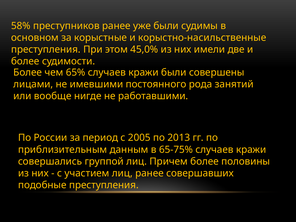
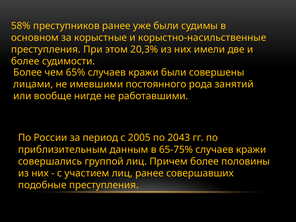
45,0%: 45,0% -> 20,3%
2013: 2013 -> 2043
